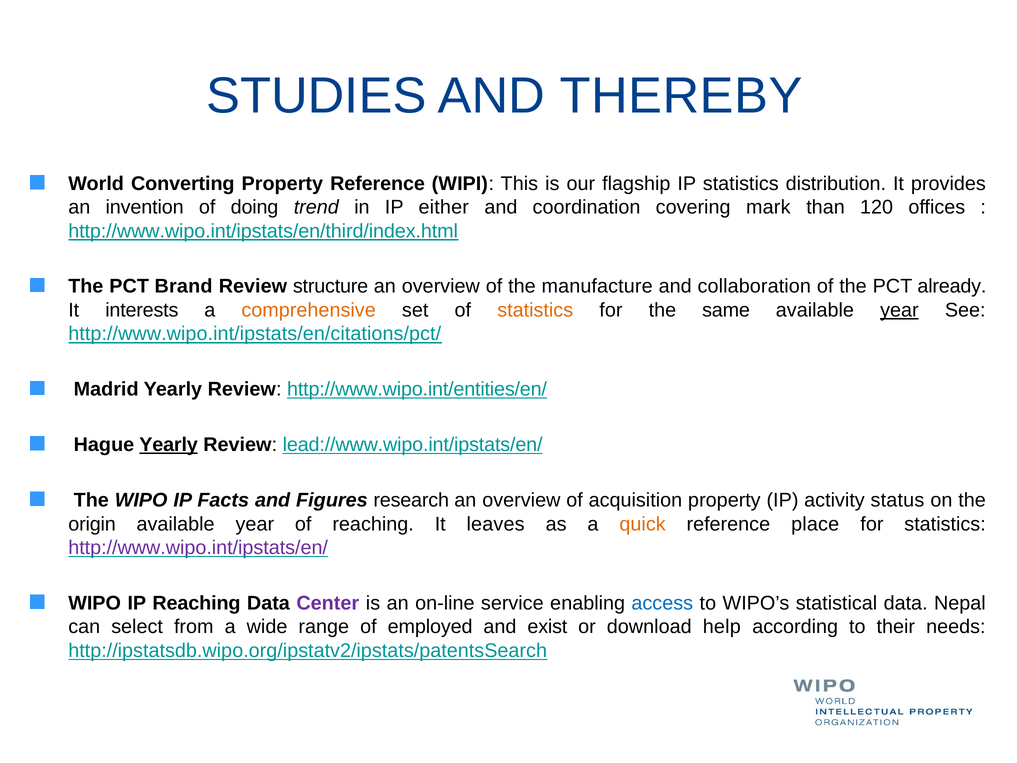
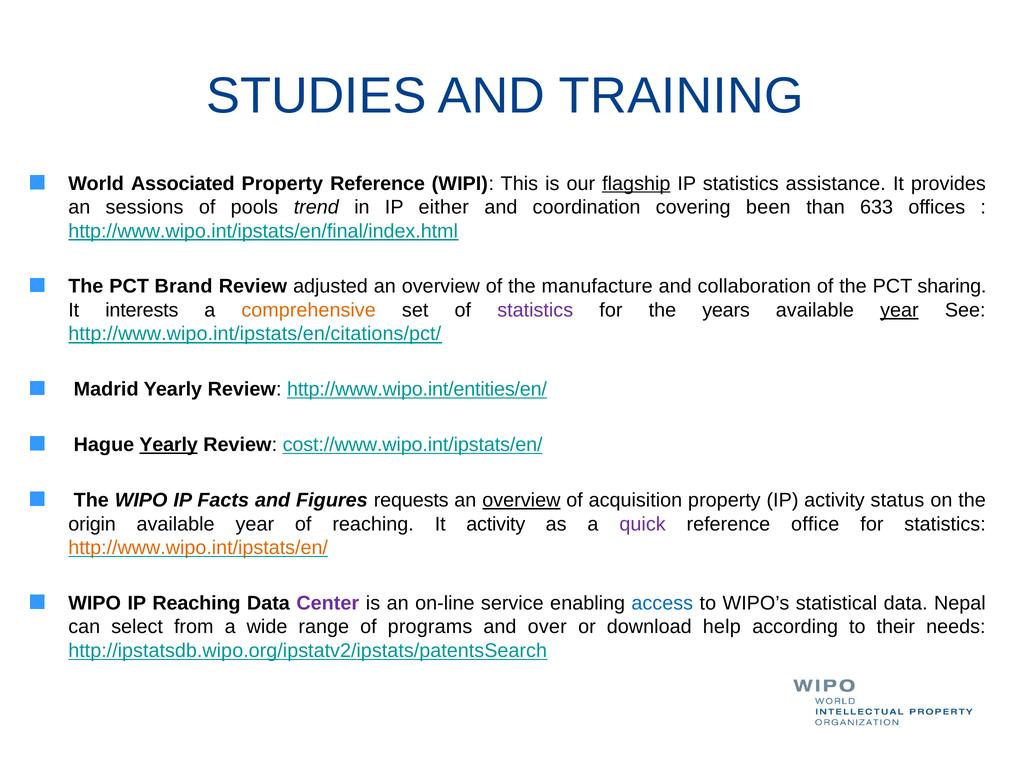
THEREBY: THEREBY -> TRAINING
Converting: Converting -> Associated
flagship underline: none -> present
distribution: distribution -> assistance
invention: invention -> sessions
doing: doing -> pools
mark: mark -> been
120: 120 -> 633
http://www.wipo.int/ipstats/en/third/index.html: http://www.wipo.int/ipstats/en/third/index.html -> http://www.wipo.int/ipstats/en/final/index.html
structure: structure -> adjusted
already: already -> sharing
statistics at (535, 310) colour: orange -> purple
same: same -> years
lead://www.wipo.int/ipstats/en/: lead://www.wipo.int/ipstats/en/ -> cost://www.wipo.int/ipstats/en/
research: research -> requests
overview at (521, 500) underline: none -> present
It leaves: leaves -> activity
quick colour: orange -> purple
place: place -> office
http://www.wipo.int/ipstats/en/ colour: purple -> orange
employed: employed -> programs
exist: exist -> over
